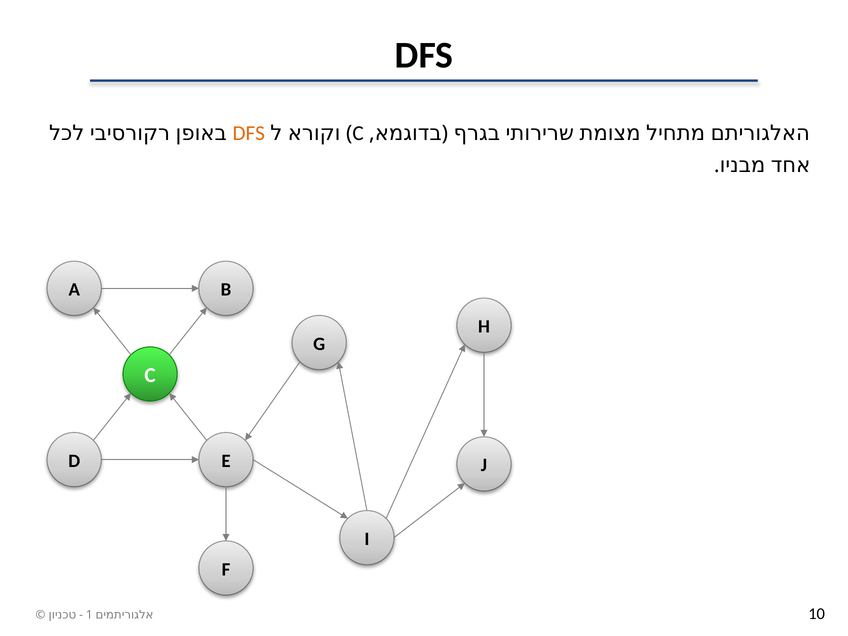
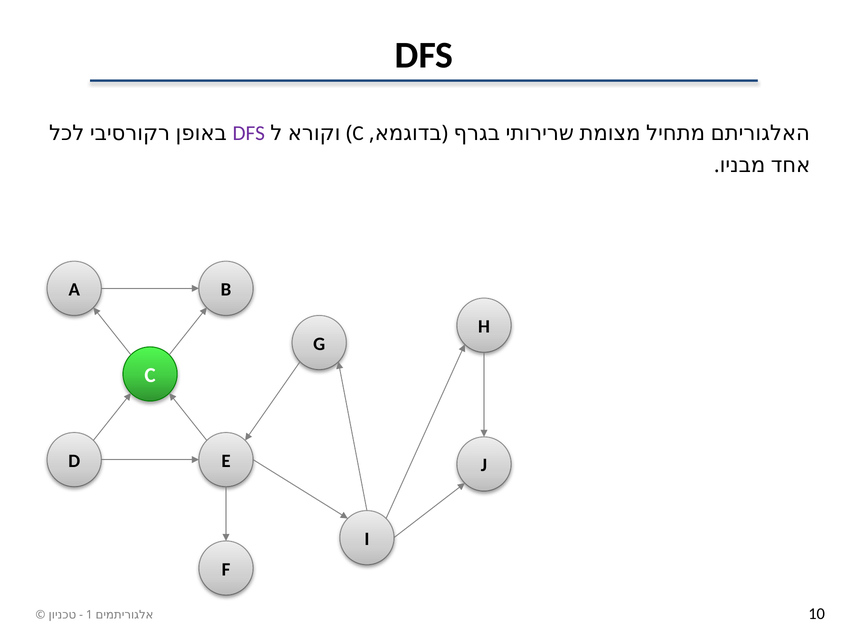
DFS at (249, 133) colour: orange -> purple
